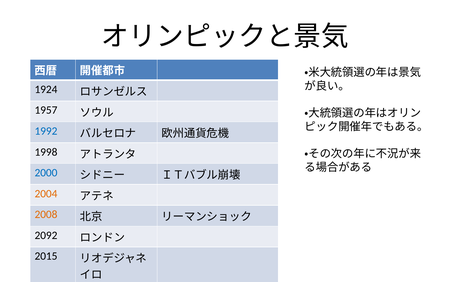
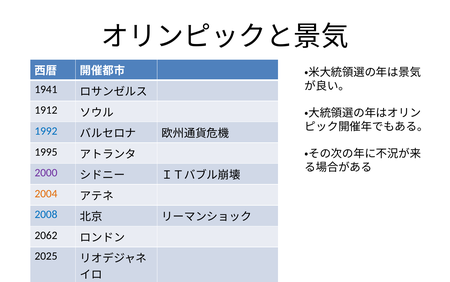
1924: 1924 -> 1941
1957: 1957 -> 1912
1998: 1998 -> 1995
2000 colour: blue -> purple
2008 colour: orange -> blue
2092: 2092 -> 2062
2015: 2015 -> 2025
